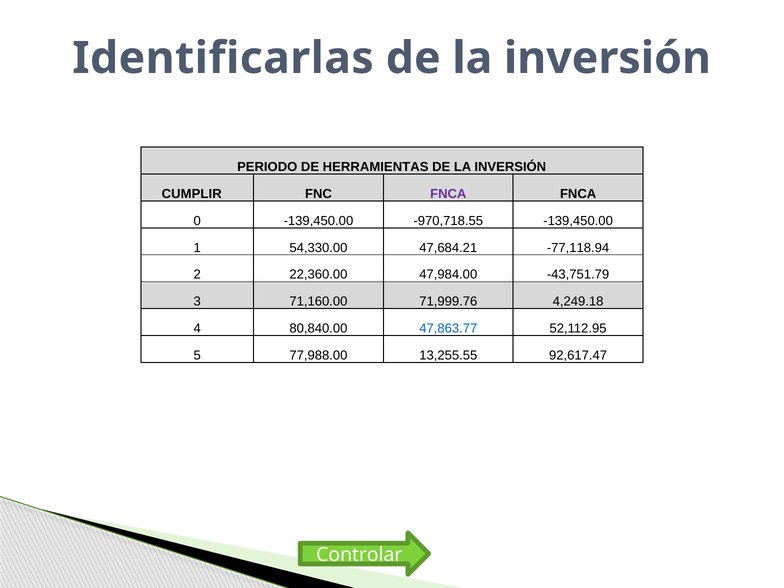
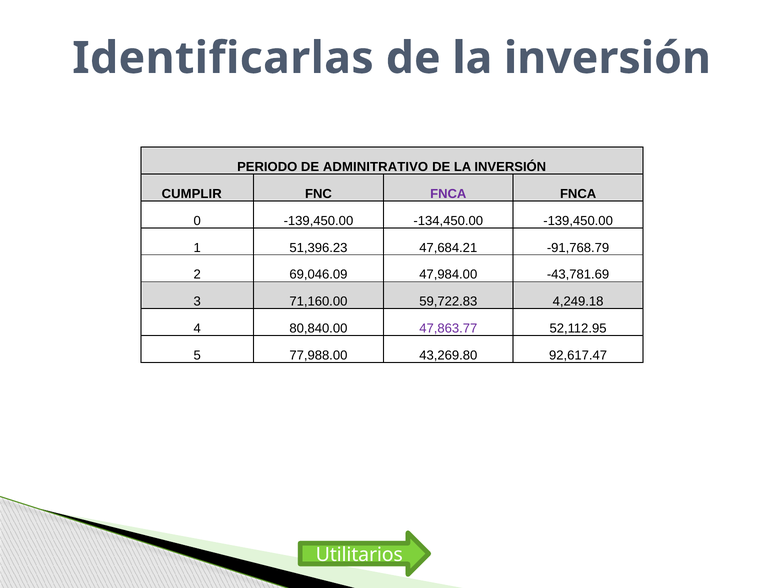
HERRAMIENTAS: HERRAMIENTAS -> ADMINITRATIVO
-970,718.55: -970,718.55 -> -134,450.00
54,330.00: 54,330.00 -> 51,396.23
-77,118.94: -77,118.94 -> -91,768.79
22,360.00: 22,360.00 -> 69,046.09
-43,751.79: -43,751.79 -> -43,781.69
71,999.76: 71,999.76 -> 59,722.83
47,863.77 colour: blue -> purple
13,255.55: 13,255.55 -> 43,269.80
Controlar: Controlar -> Utilitarios
